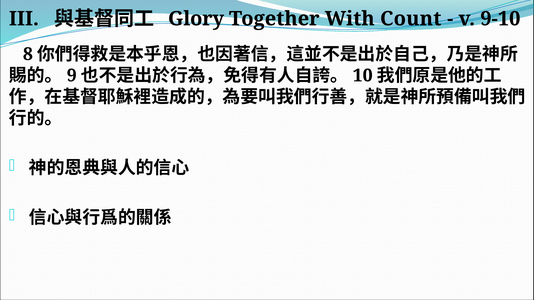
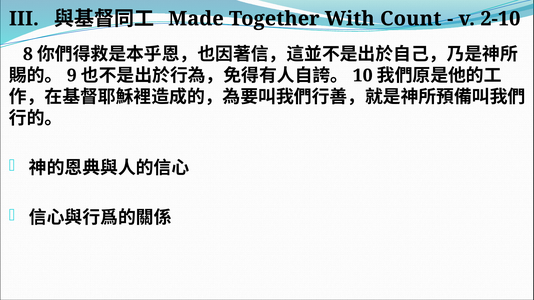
Glory: Glory -> Made
9-10: 9-10 -> 2-10
